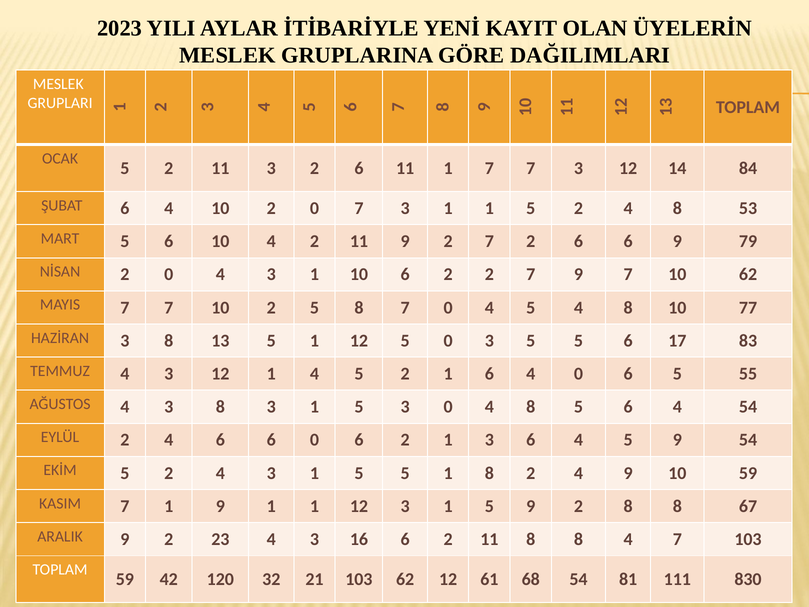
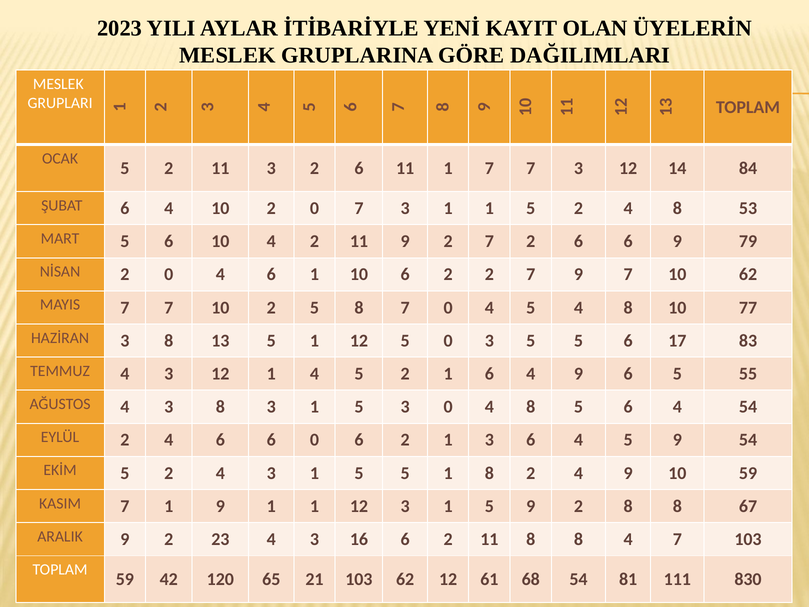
0 4 3: 3 -> 6
6 4 0: 0 -> 9
32: 32 -> 65
